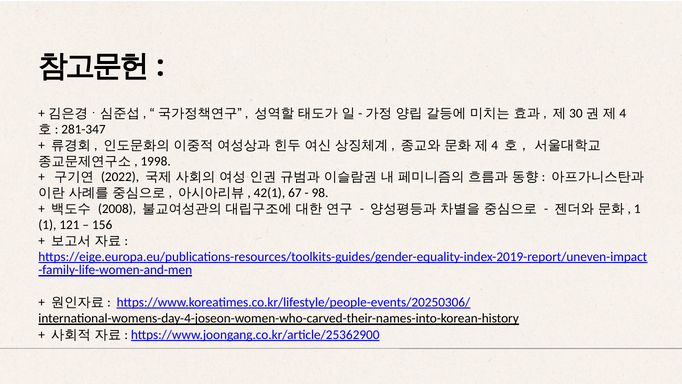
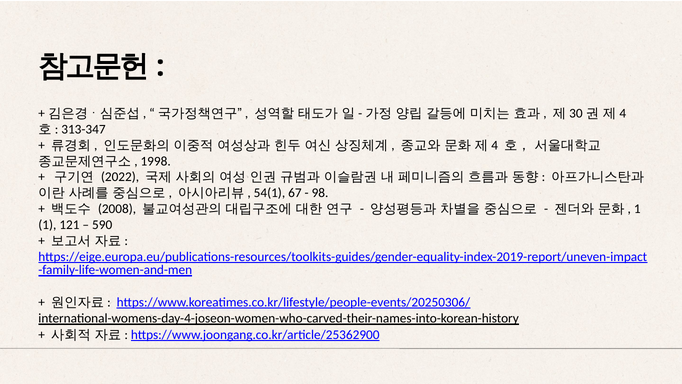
281-347: 281-347 -> 313-347
42(1: 42(1 -> 54(1
156: 156 -> 590
